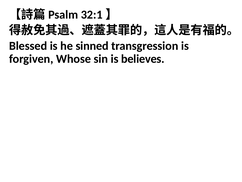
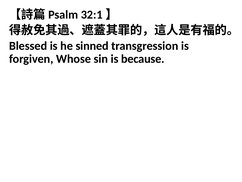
believes: believes -> because
